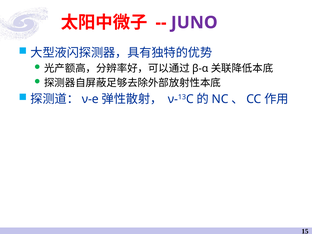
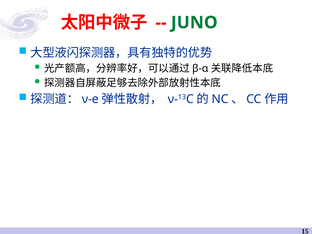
JUNO colour: purple -> green
